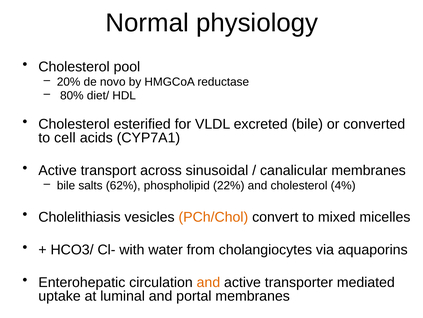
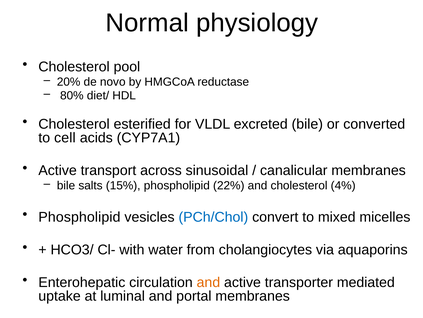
62%: 62% -> 15%
Cholelithiasis at (80, 217): Cholelithiasis -> Phospholipid
PCh/Chol colour: orange -> blue
